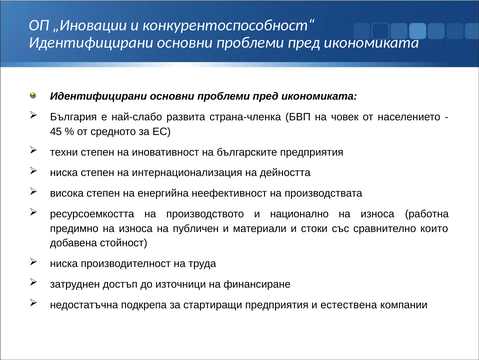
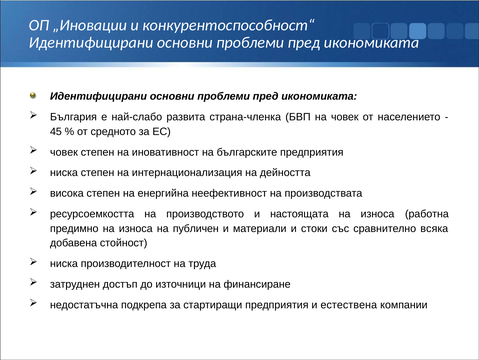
техни at (64, 152): техни -> човек
национално: национално -> настоящата
които: които -> всяка
